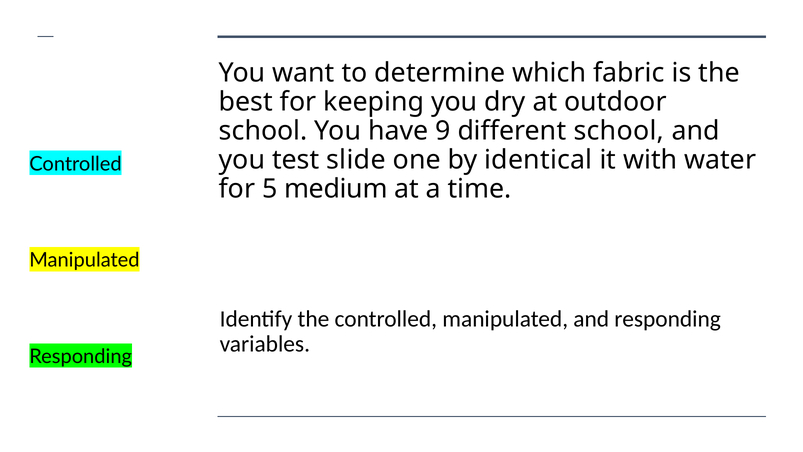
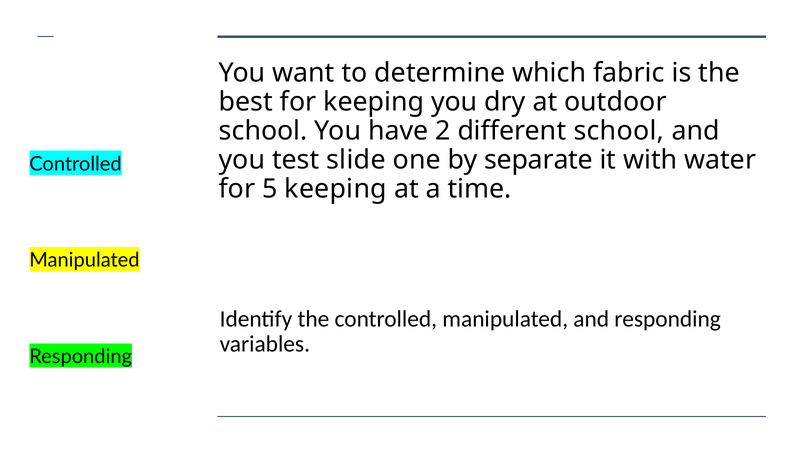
9: 9 -> 2
identical: identical -> separate
5 medium: medium -> keeping
